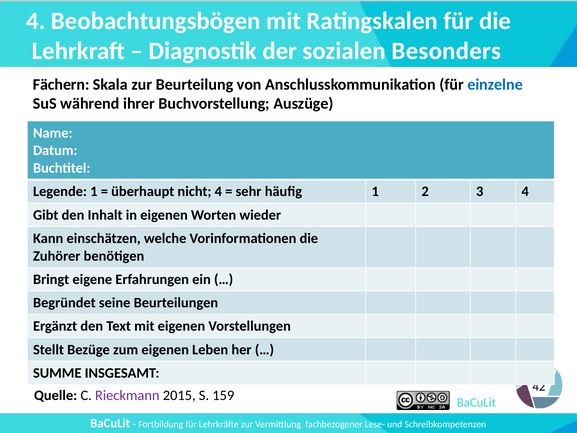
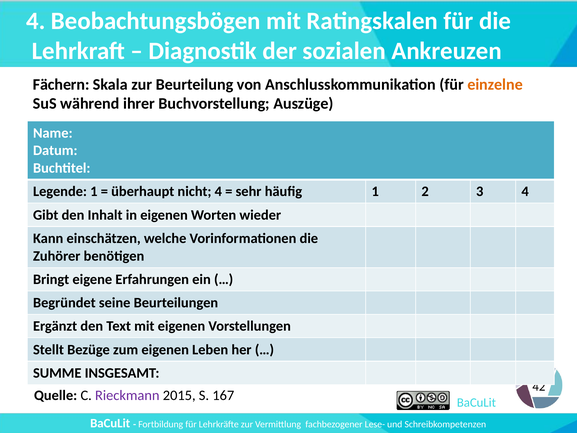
Besonders: Besonders -> Ankreuzen
einzelne colour: blue -> orange
159: 159 -> 167
